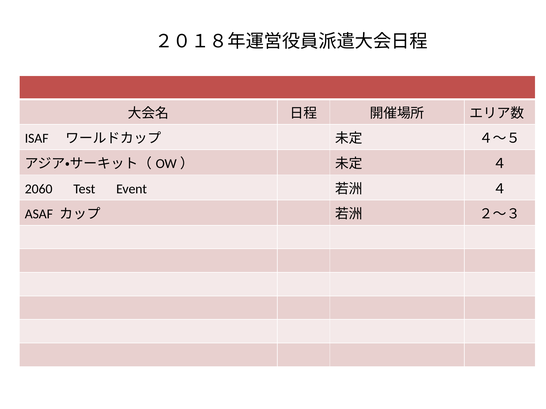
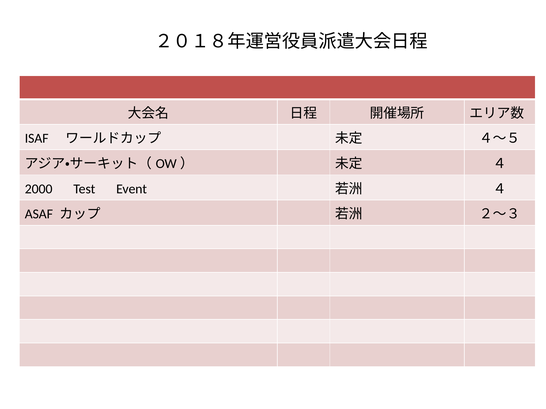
2060: 2060 -> 2000
